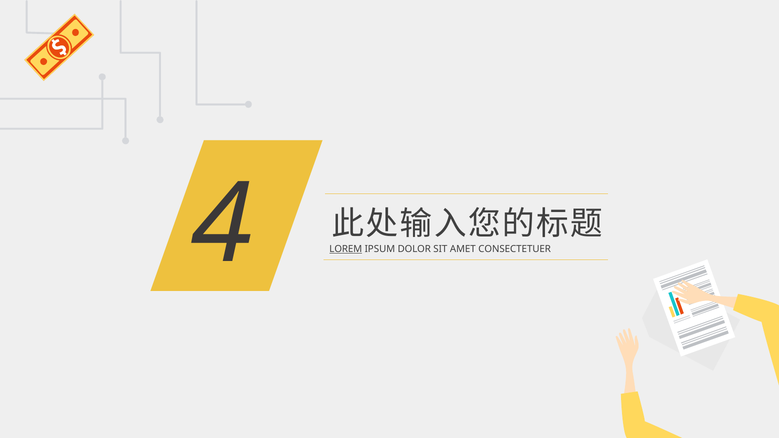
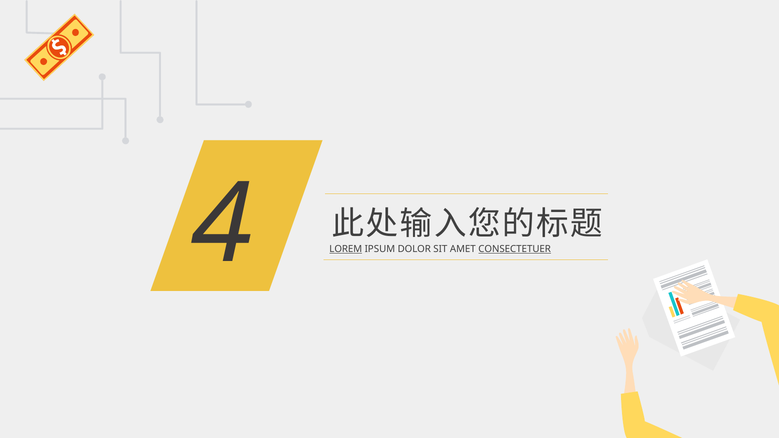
CONSECTETUER underline: none -> present
